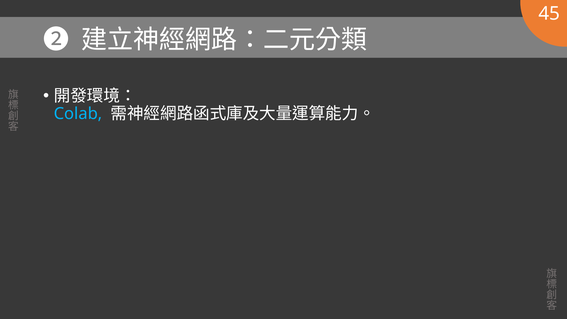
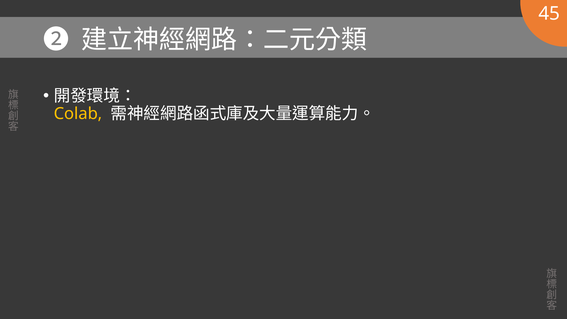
Colab colour: light blue -> yellow
